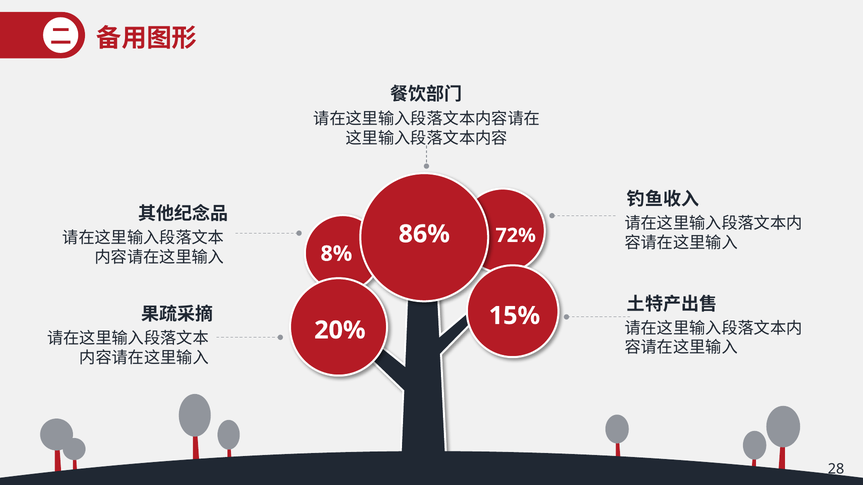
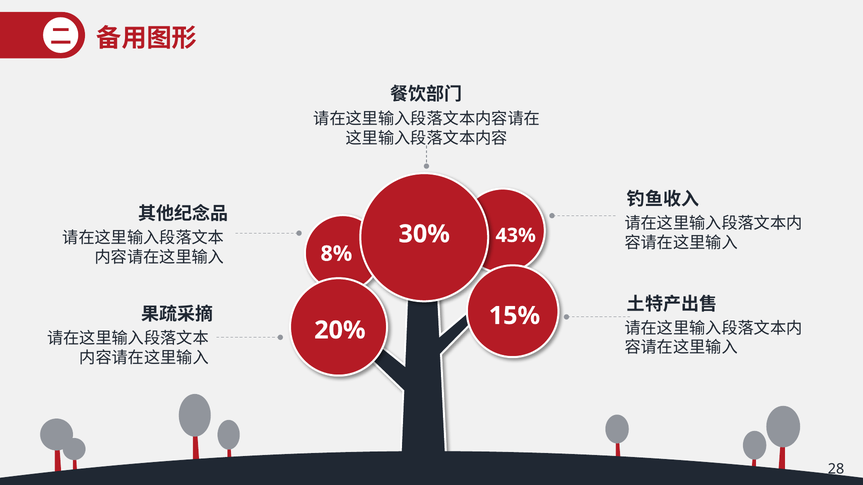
86%: 86% -> 30%
72%: 72% -> 43%
